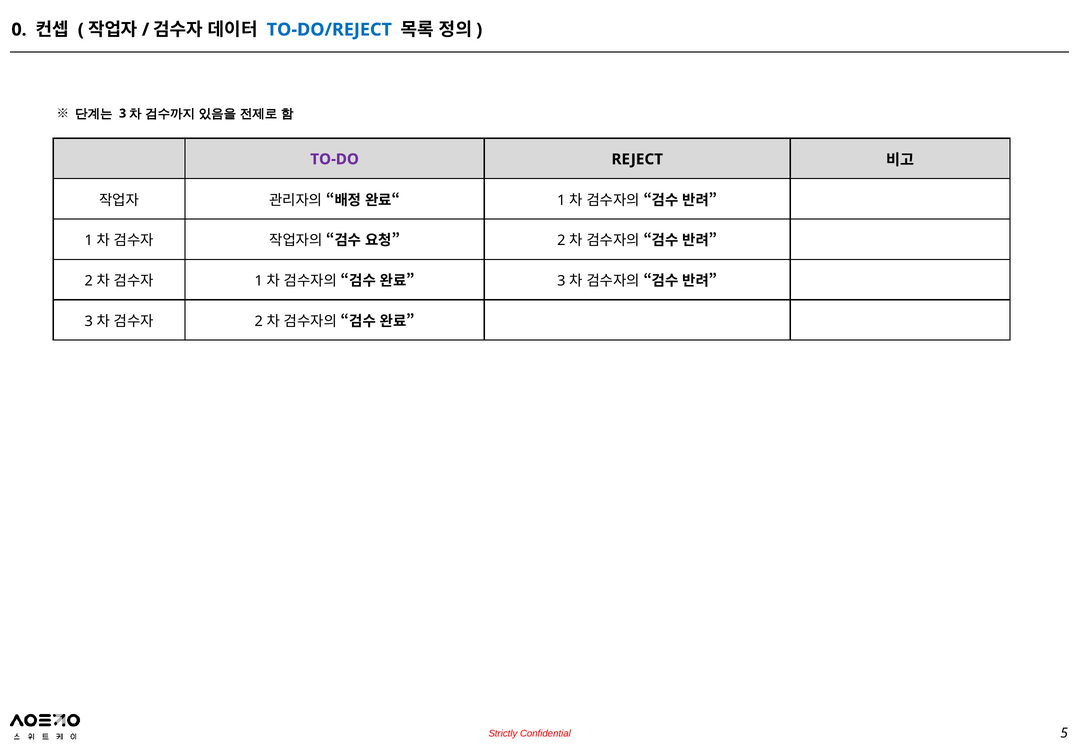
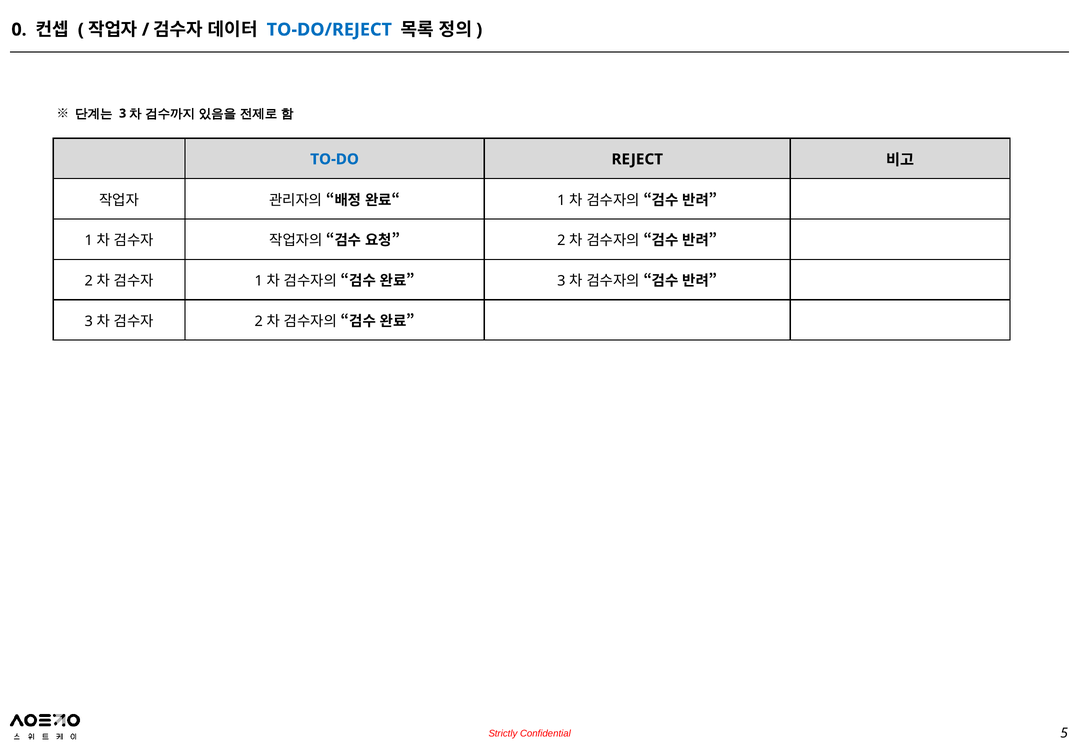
TO-DO colour: purple -> blue
